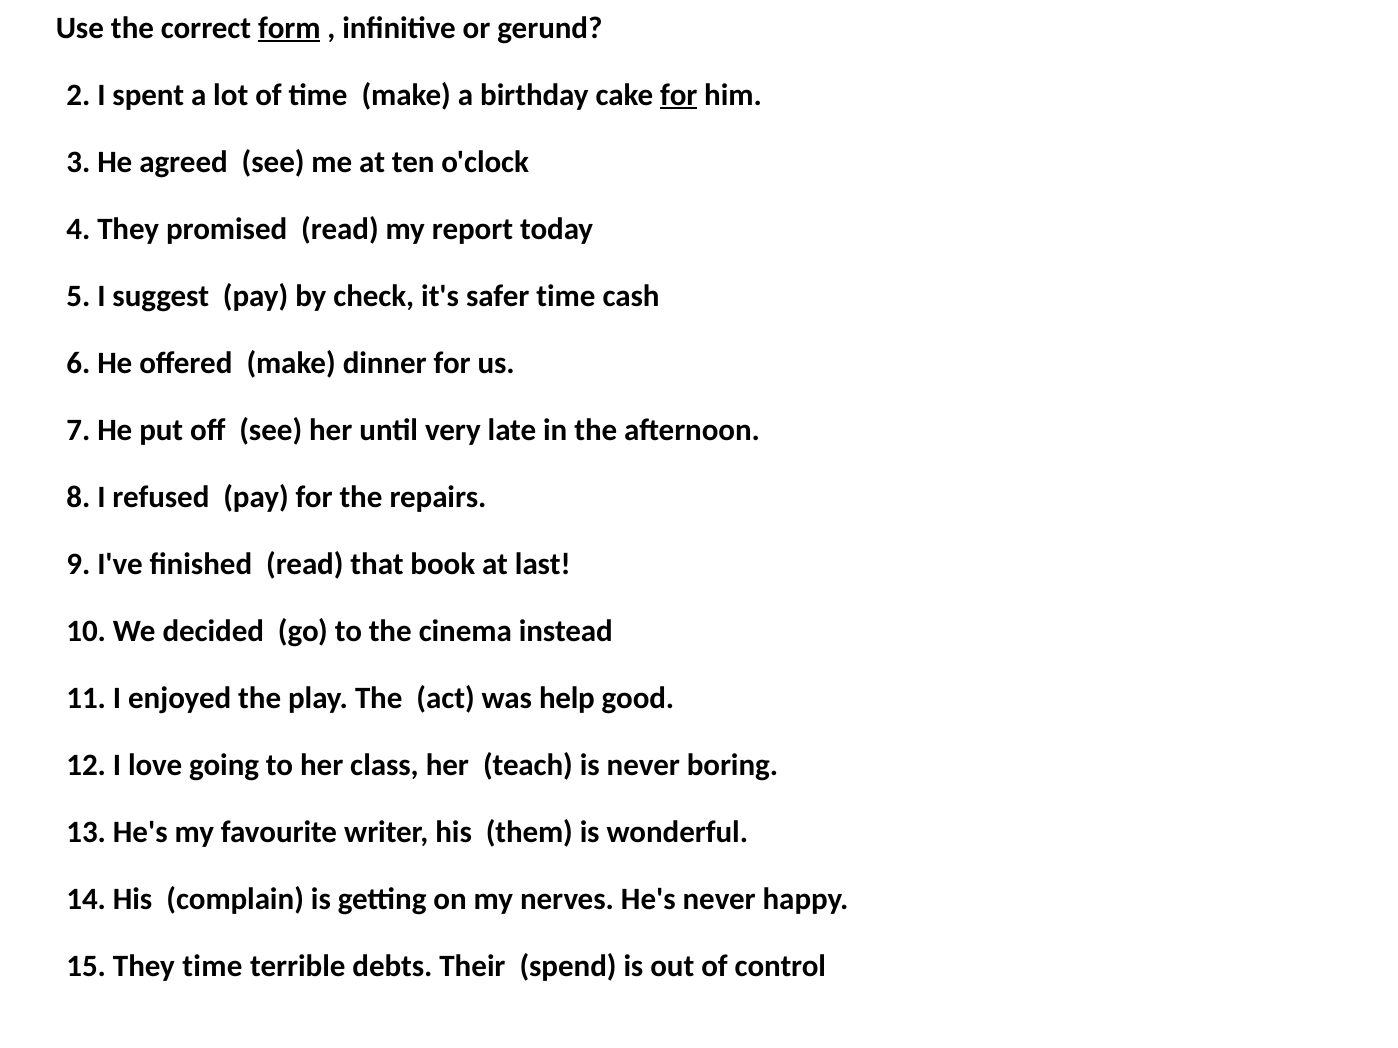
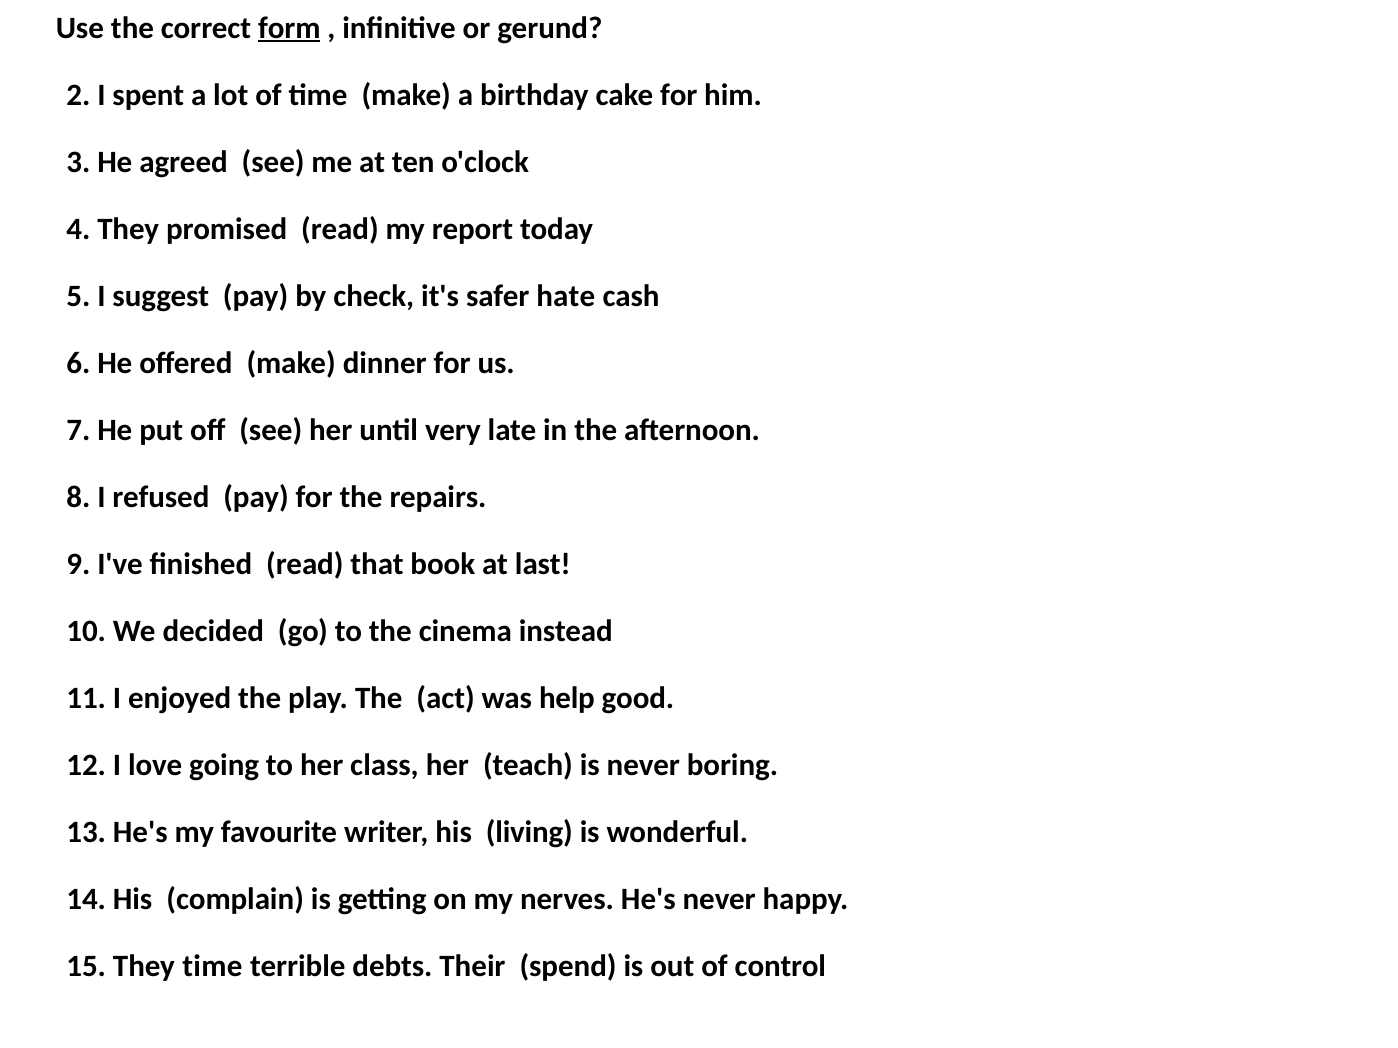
for at (679, 95) underline: present -> none
safer time: time -> hate
them: them -> living
